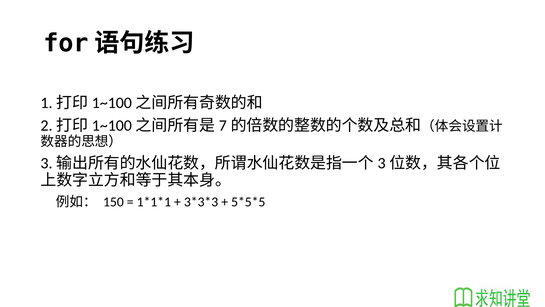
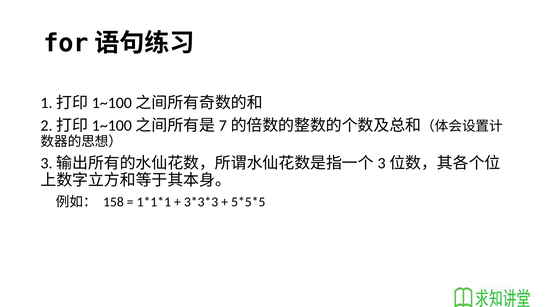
150: 150 -> 158
